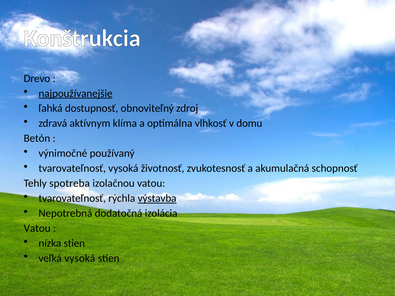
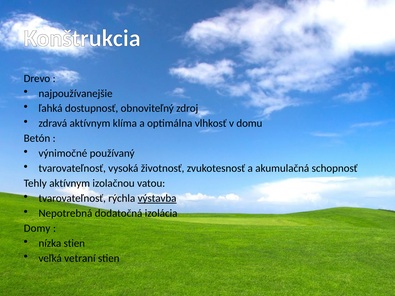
najpoužívanejšie underline: present -> none
Tehly spotreba: spotreba -> aktívnym
Vatou at (37, 229): Vatou -> Domy
veľká vysoká: vysoká -> vetraní
